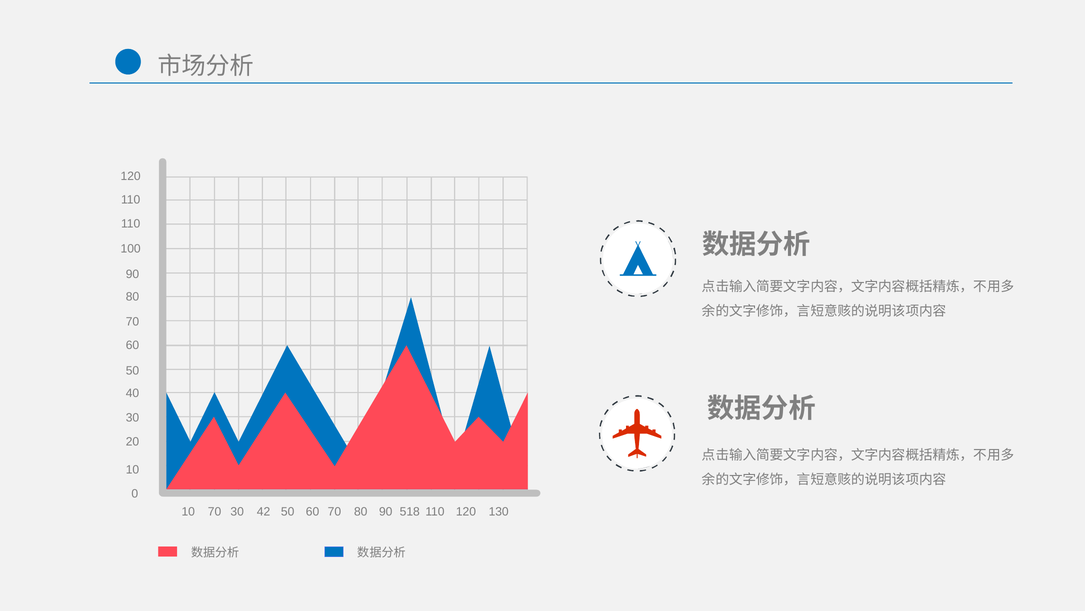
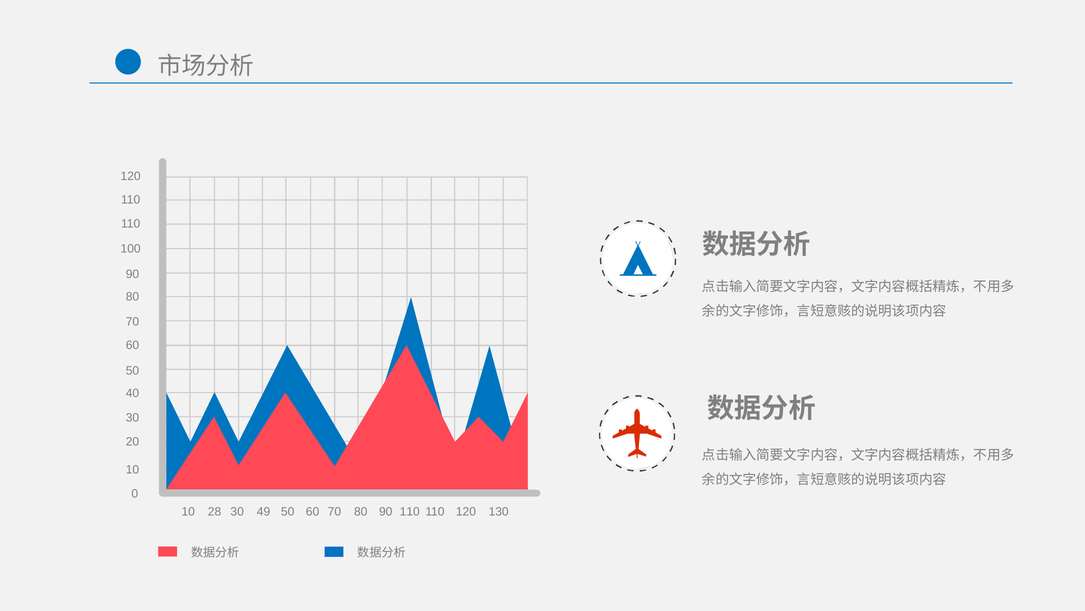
10 70: 70 -> 28
42: 42 -> 49
90 518: 518 -> 110
